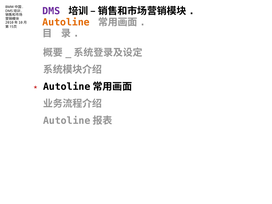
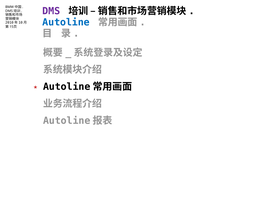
Autoline colour: orange -> blue
